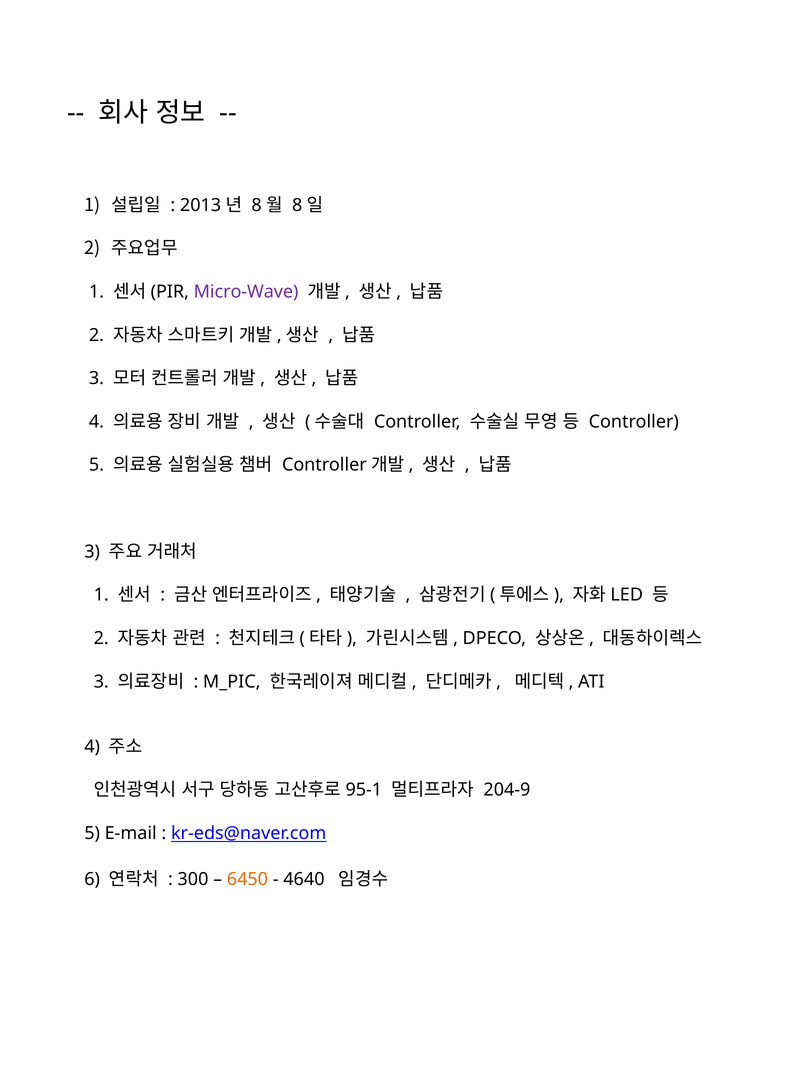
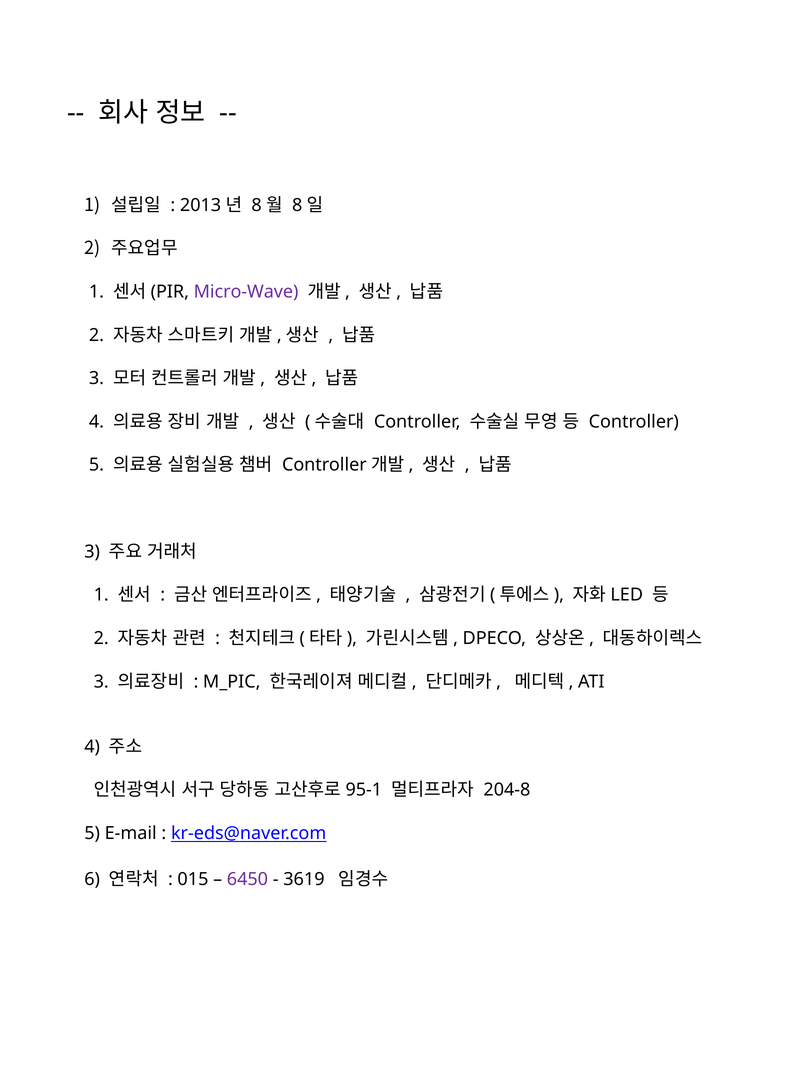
204-9: 204-9 -> 204-8
300: 300 -> 015
6450 colour: orange -> purple
4640: 4640 -> 3619
